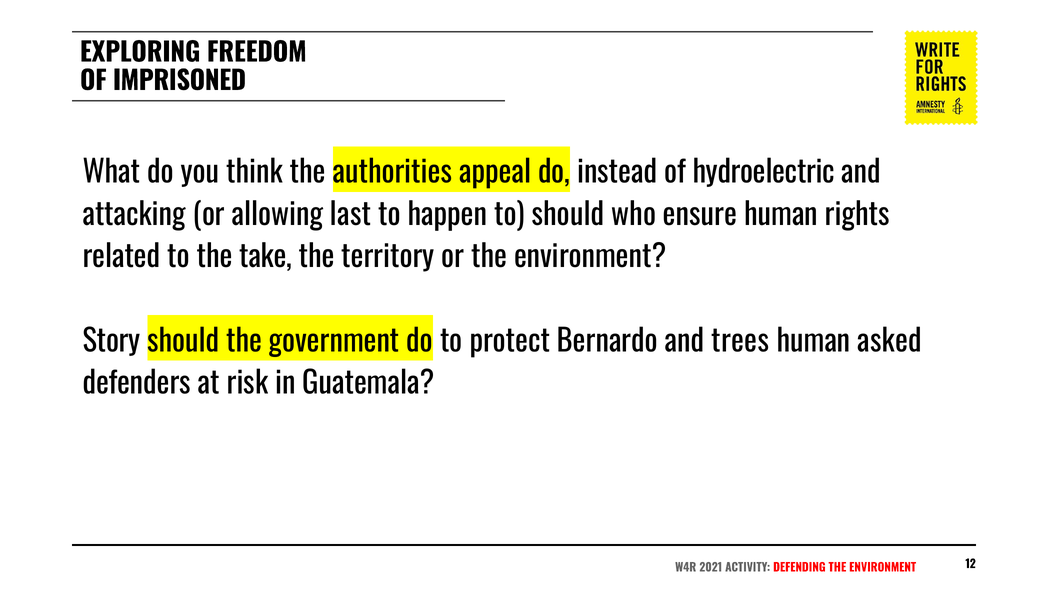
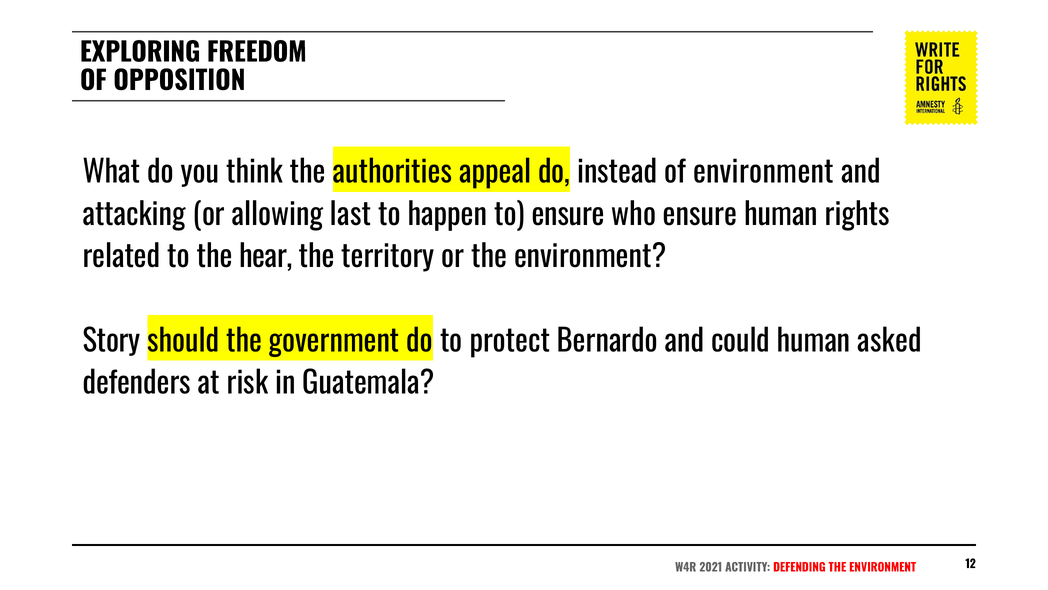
IMPRISONED: IMPRISONED -> OPPOSITION
of hydroelectric: hydroelectric -> environment
to should: should -> ensure
take: take -> hear
trees: trees -> could
